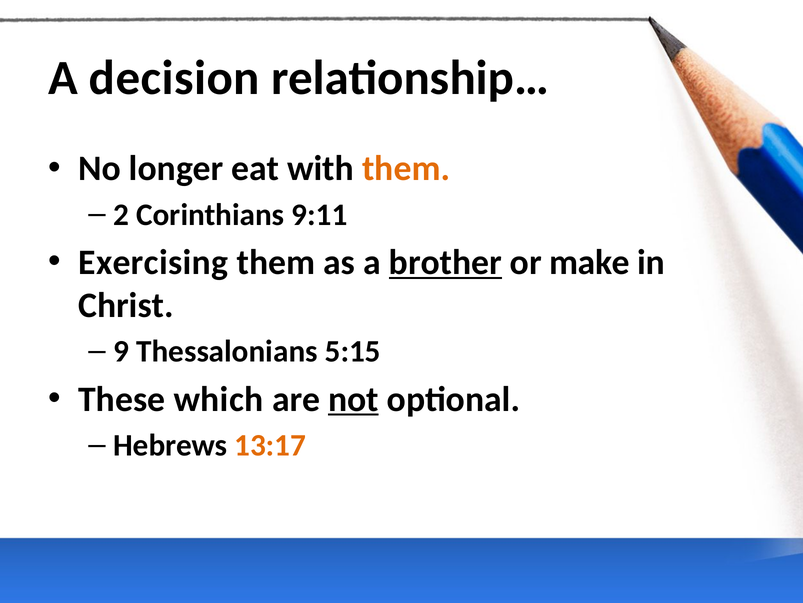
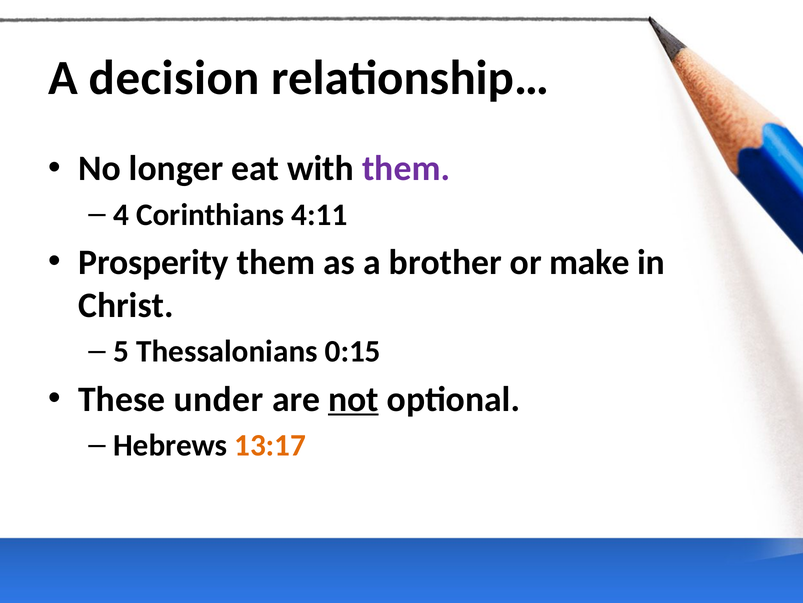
them at (406, 168) colour: orange -> purple
2: 2 -> 4
9:11: 9:11 -> 4:11
Exercising: Exercising -> Prosperity
brother underline: present -> none
9: 9 -> 5
5:15: 5:15 -> 0:15
which: which -> under
